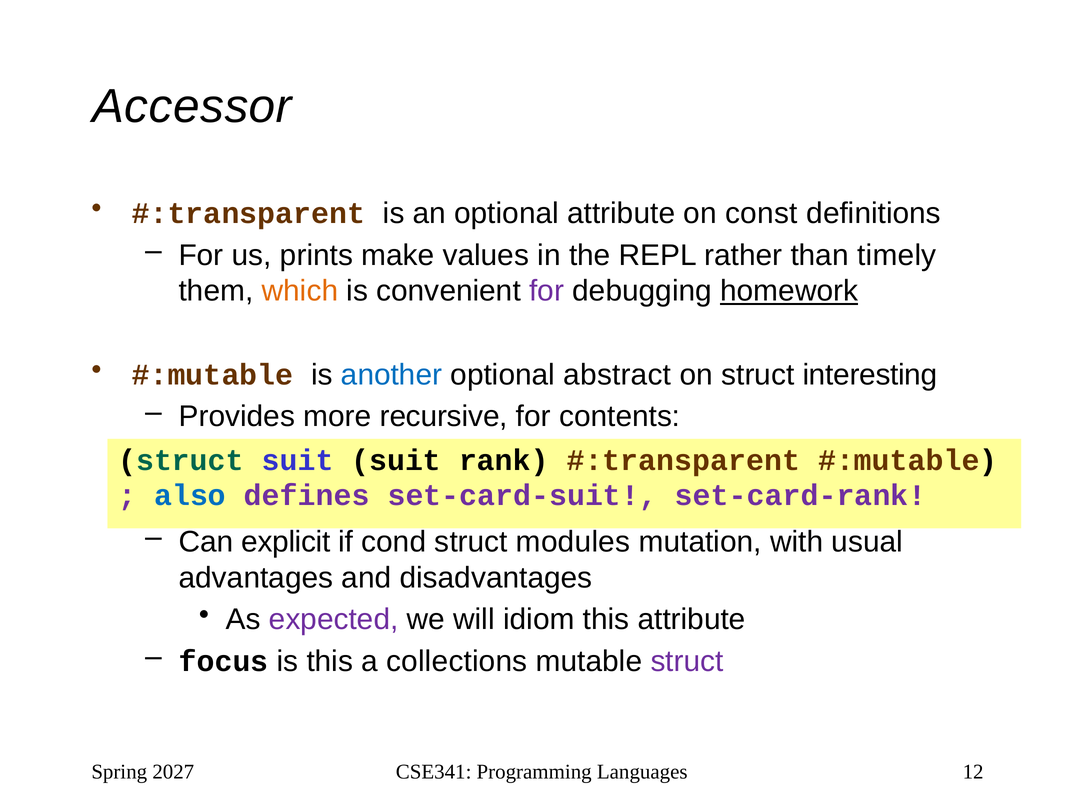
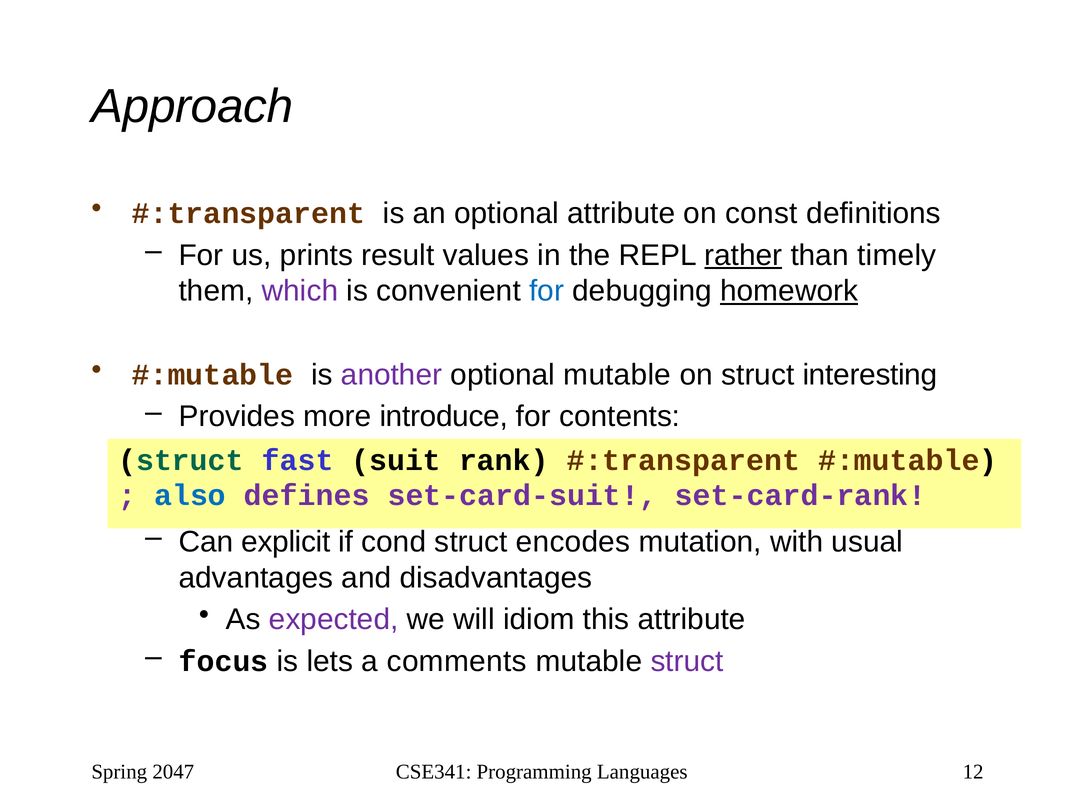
Accessor: Accessor -> Approach
make: make -> result
rather underline: none -> present
which colour: orange -> purple
for at (547, 291) colour: purple -> blue
another colour: blue -> purple
optional abstract: abstract -> mutable
recursive: recursive -> introduce
struct suit: suit -> fast
modules: modules -> encodes
is this: this -> lets
collections: collections -> comments
2027: 2027 -> 2047
